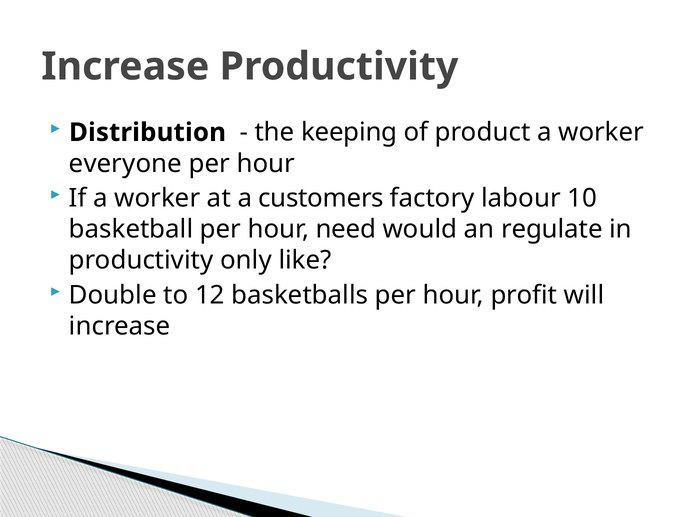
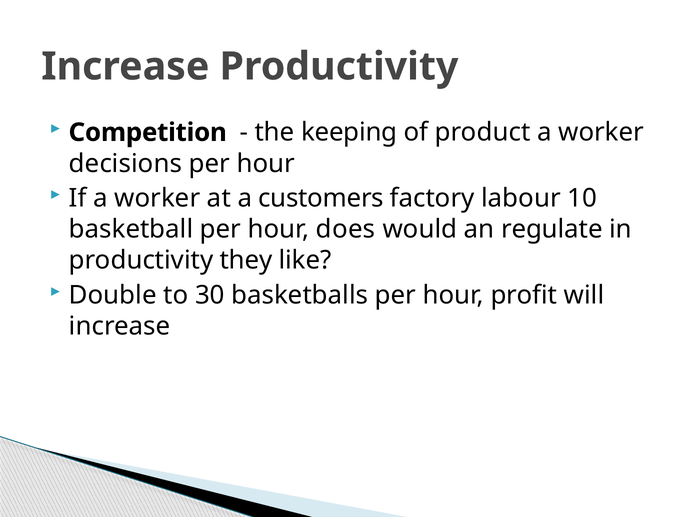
Distribution: Distribution -> Competition
everyone: everyone -> decisions
need: need -> does
only: only -> they
12: 12 -> 30
